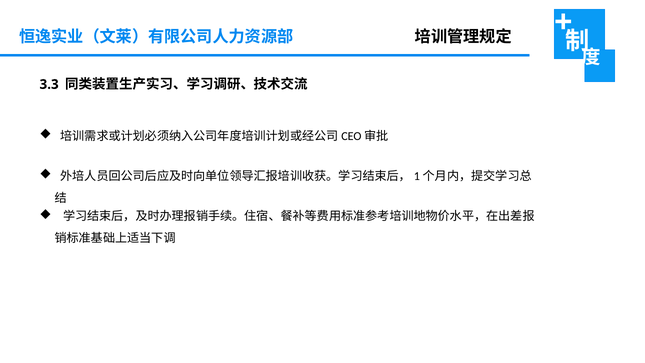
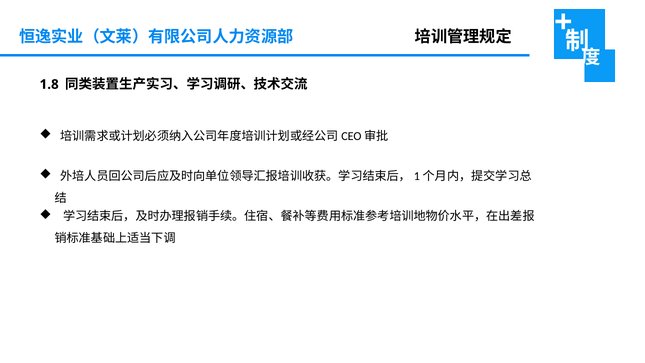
3.3: 3.3 -> 1.8
